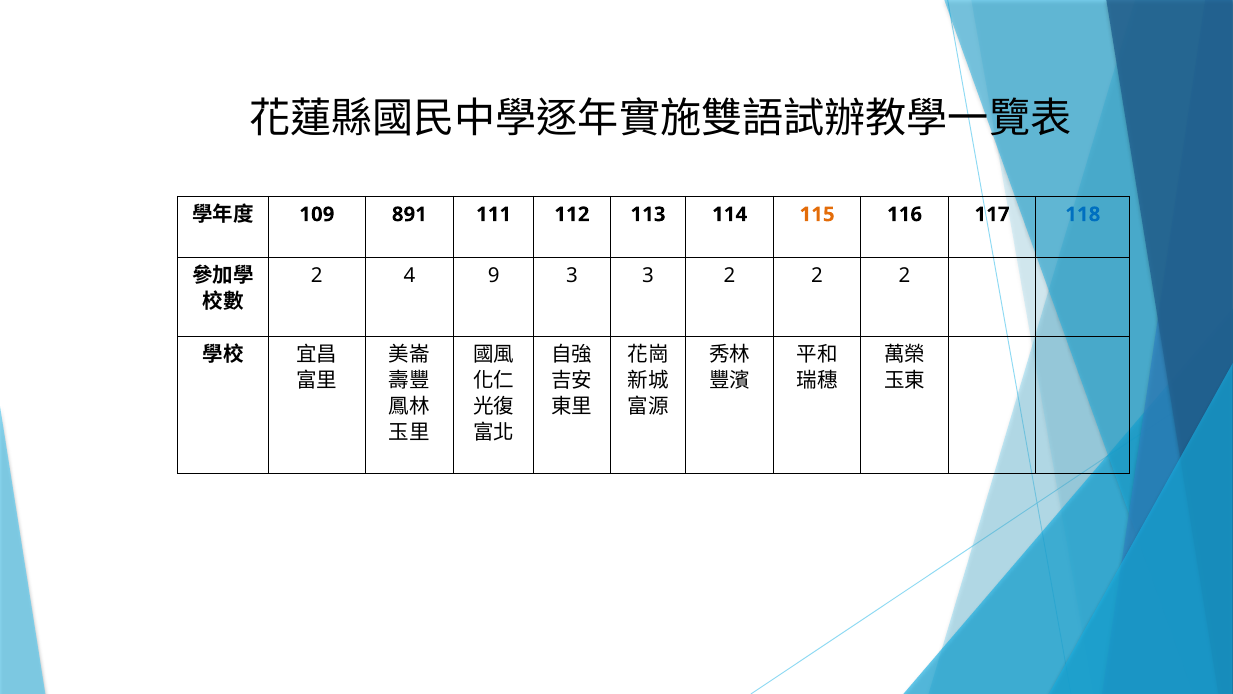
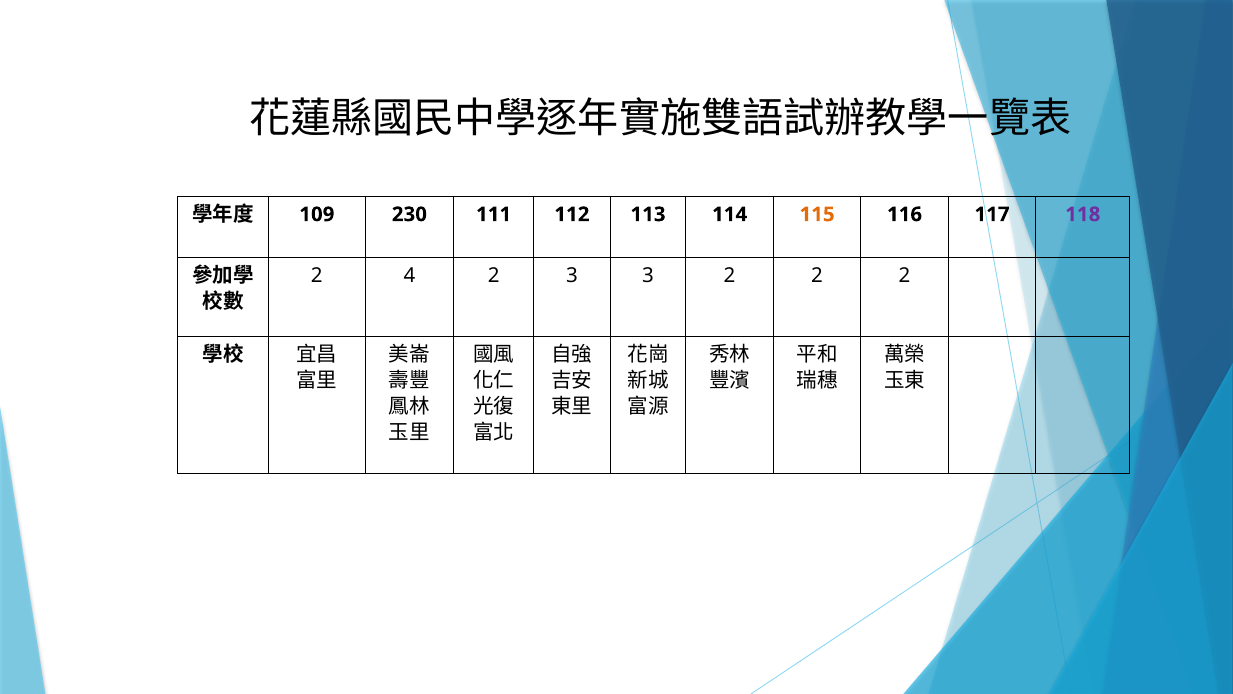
891: 891 -> 230
118 colour: blue -> purple
4 9: 9 -> 2
